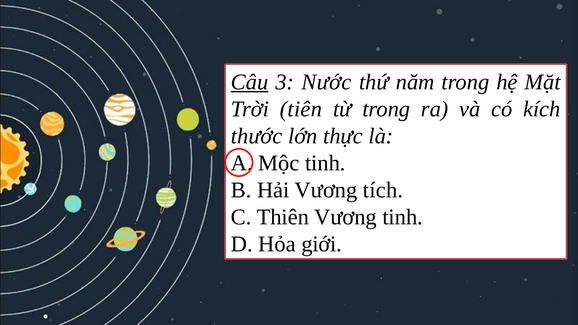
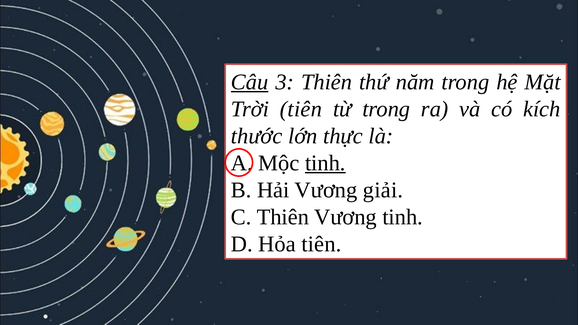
3 Nước: Nước -> Thiên
tinh at (325, 163) underline: none -> present
tích: tích -> giải
Hỏa giới: giới -> tiên
